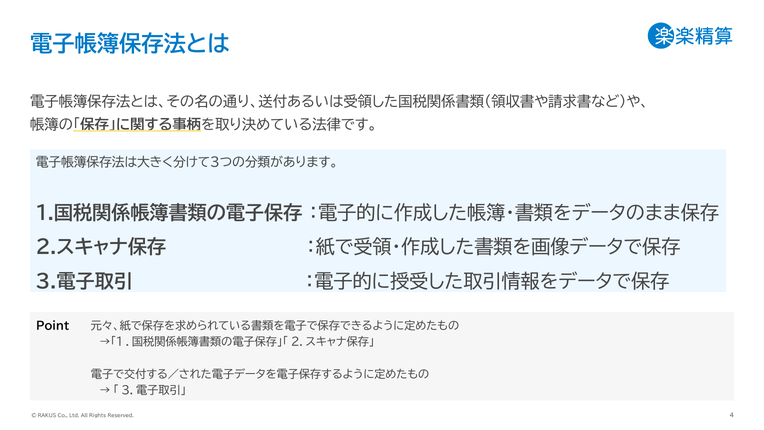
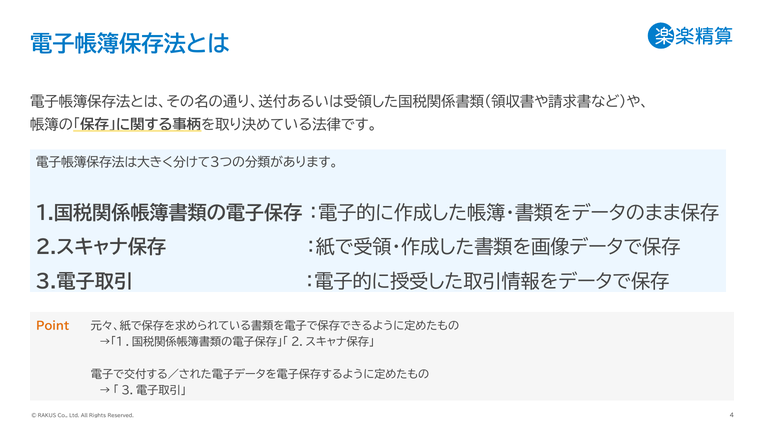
Point colour: black -> orange
